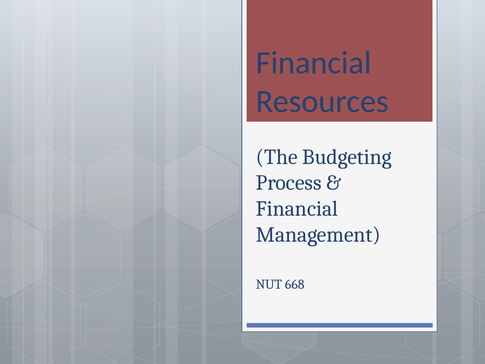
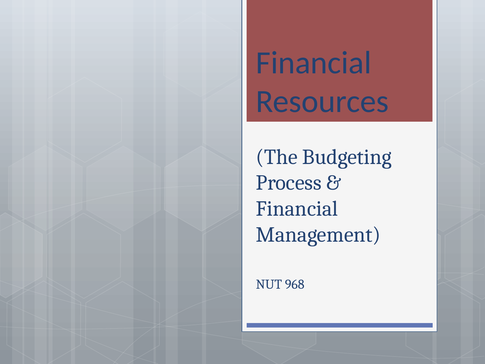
668: 668 -> 968
